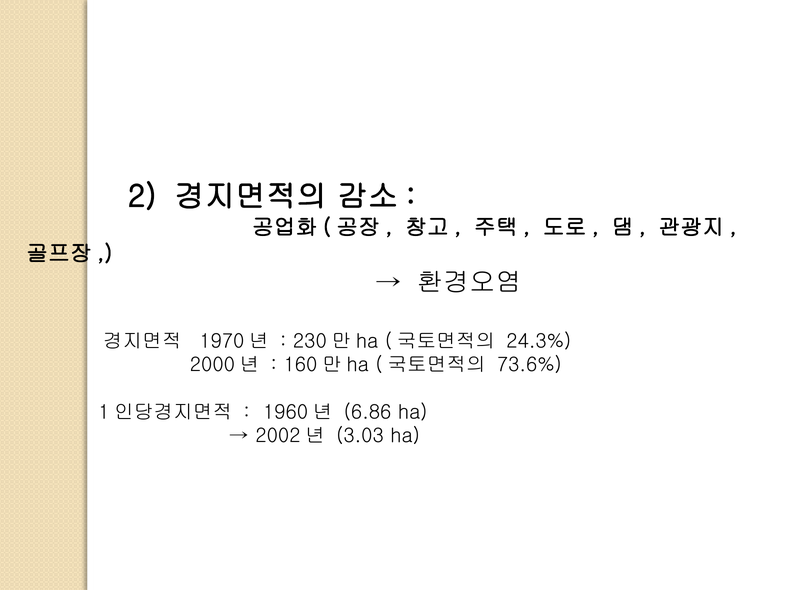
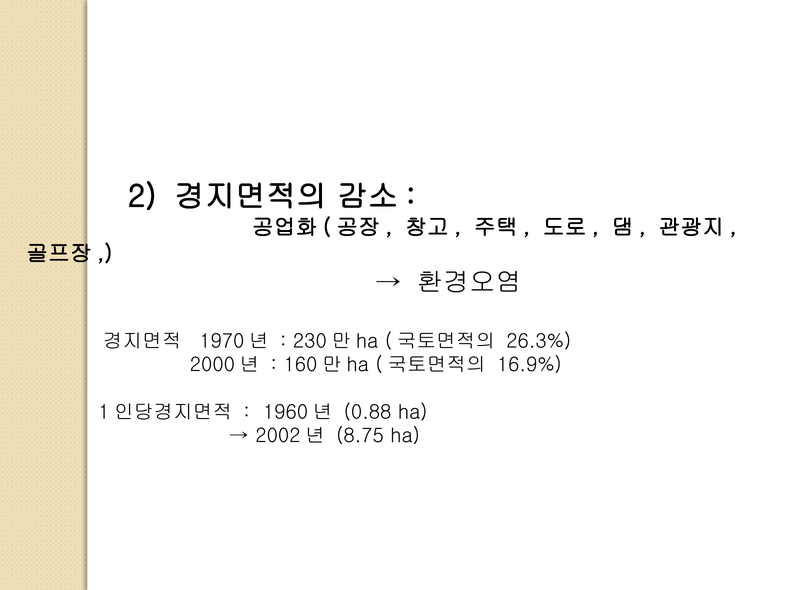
24.3%: 24.3% -> 26.3%
73.6%: 73.6% -> 16.9%
6.86: 6.86 -> 0.88
3.03: 3.03 -> 8.75
